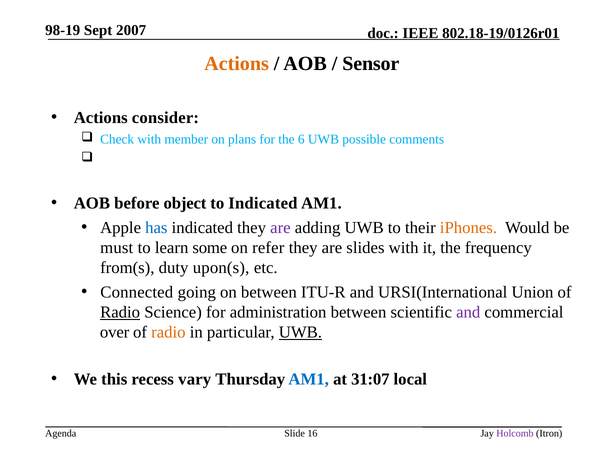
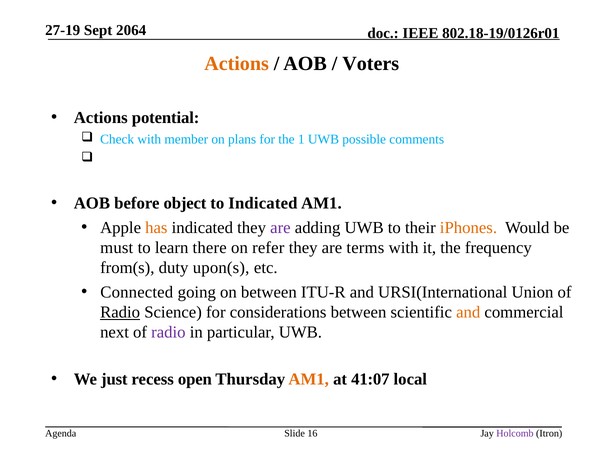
98-19: 98-19 -> 27-19
2007: 2007 -> 2064
Sensor: Sensor -> Voters
consider: consider -> potential
6: 6 -> 1
has colour: blue -> orange
some: some -> there
slides: slides -> terms
administration: administration -> considerations
and at (468, 312) colour: purple -> orange
over: over -> next
radio at (168, 332) colour: orange -> purple
UWB at (300, 332) underline: present -> none
this: this -> just
vary: vary -> open
AM1 at (309, 379) colour: blue -> orange
31:07: 31:07 -> 41:07
